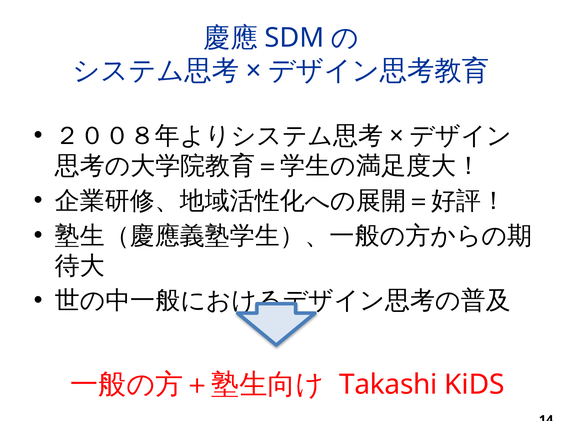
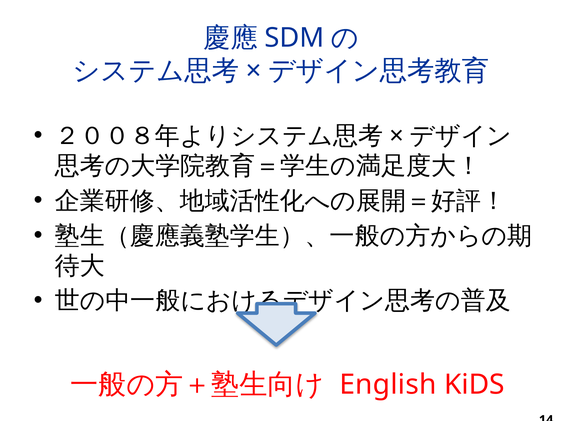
Takashi: Takashi -> English
